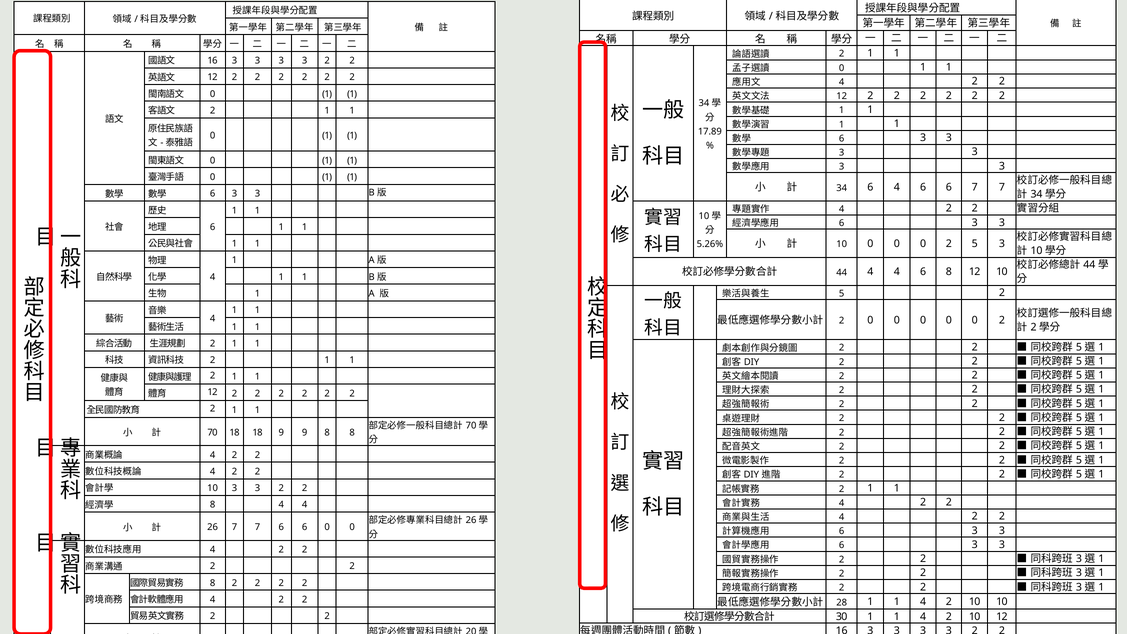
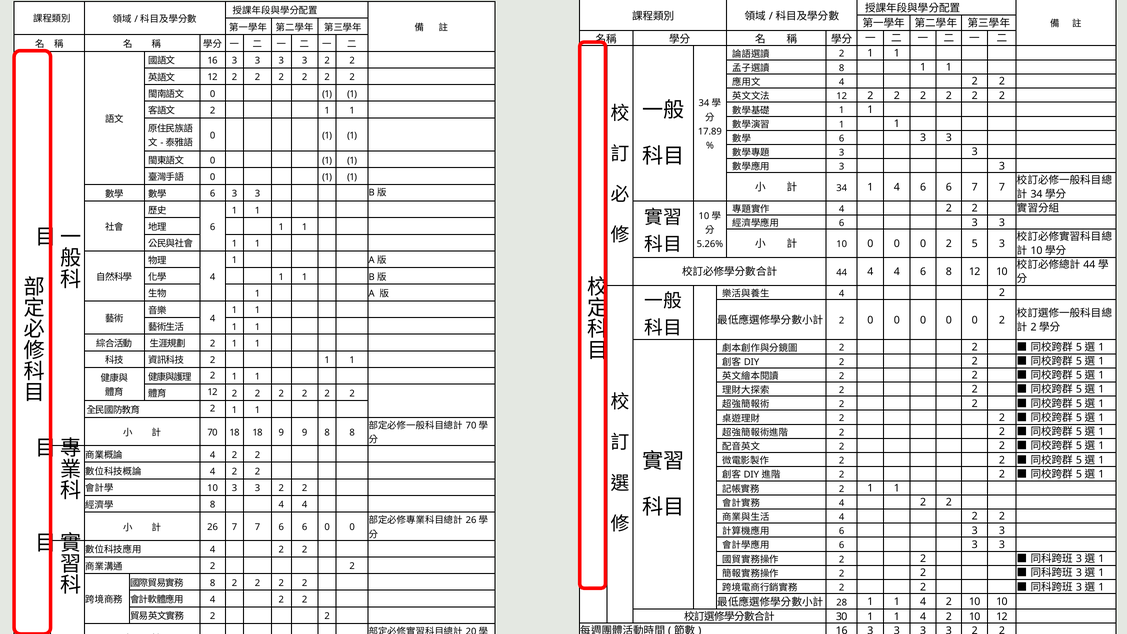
0 at (842, 68): 0 -> 8
34 6: 6 -> 1
5 at (842, 294): 5 -> 4
